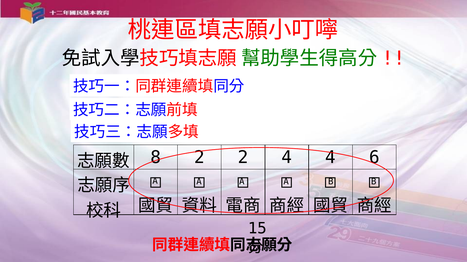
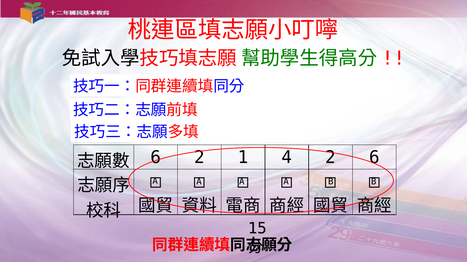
8 at (156, 158): 8 -> 6
2 2: 2 -> 1
4 4: 4 -> 2
